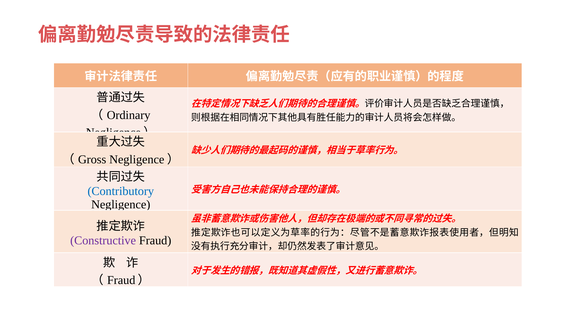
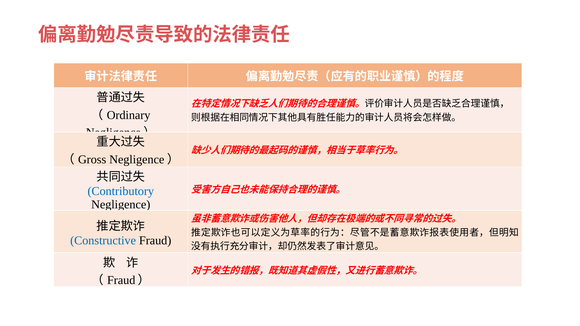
Constructive colour: purple -> blue
